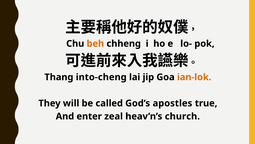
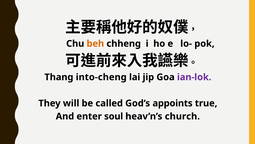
ian-lok colour: orange -> purple
apostles: apostles -> appoints
zeal: zeal -> soul
